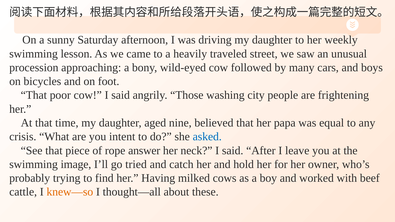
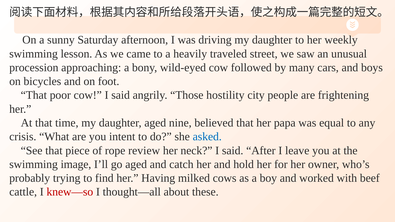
washing: washing -> hostility
answer: answer -> review
go tried: tried -> aged
knew—so colour: orange -> red
